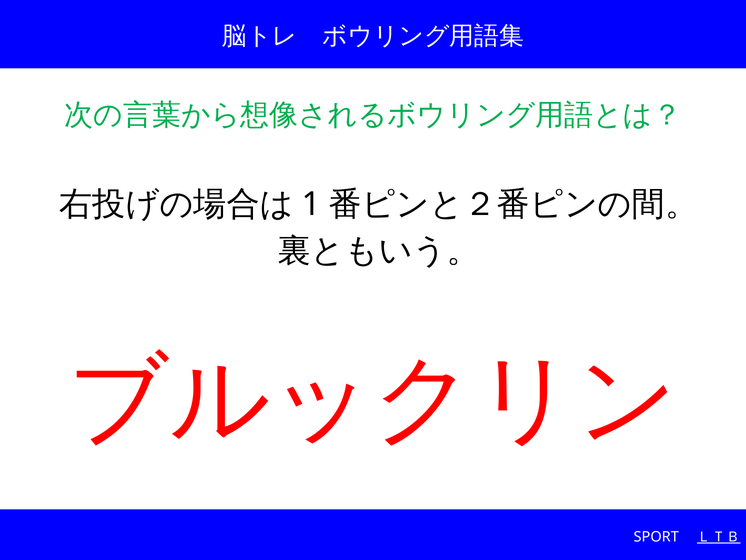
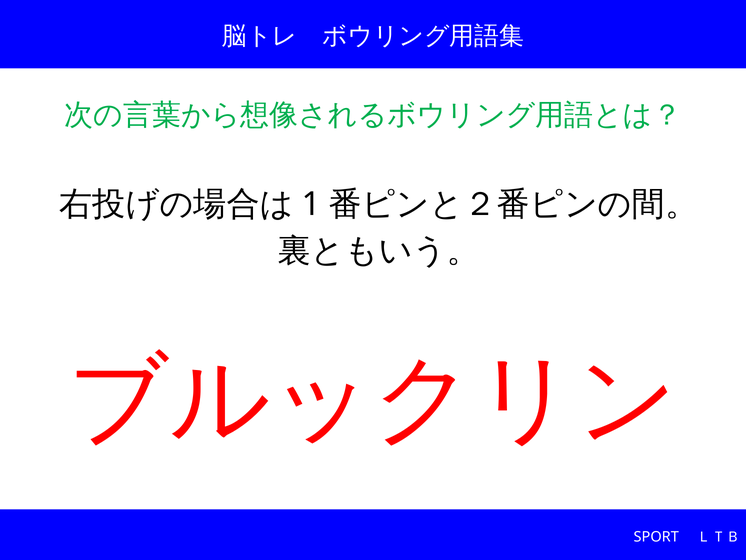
ＬＴＢ underline: present -> none
